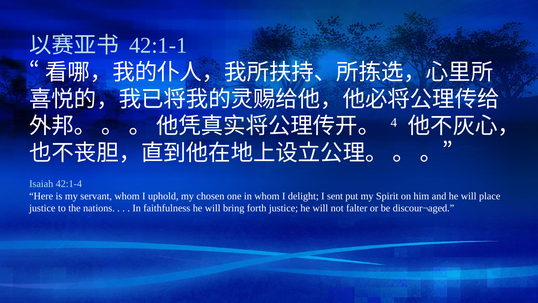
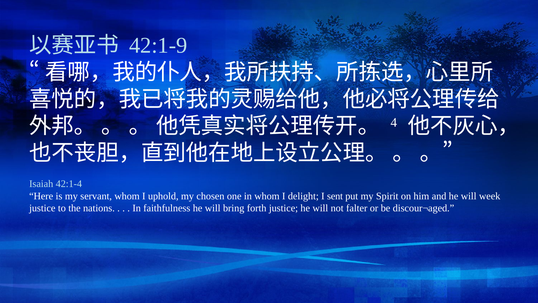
42:1-1: 42:1-1 -> 42:1-9
place: place -> week
